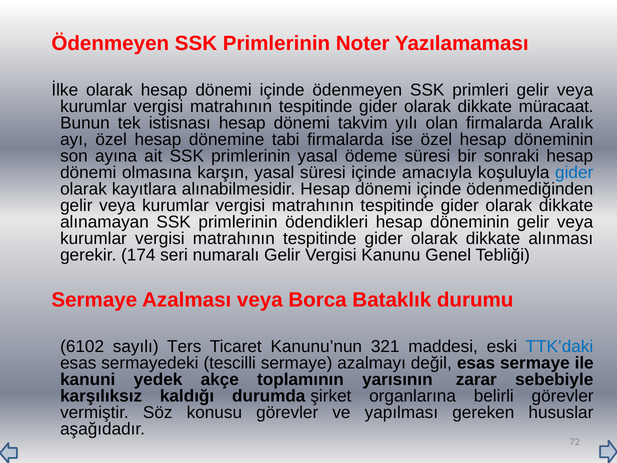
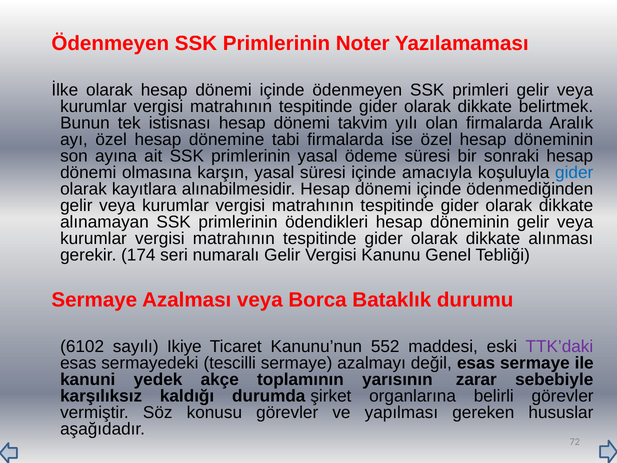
müracaat: müracaat -> belirtmek
Ters: Ters -> Ikiye
321: 321 -> 552
TTK’daki colour: blue -> purple
